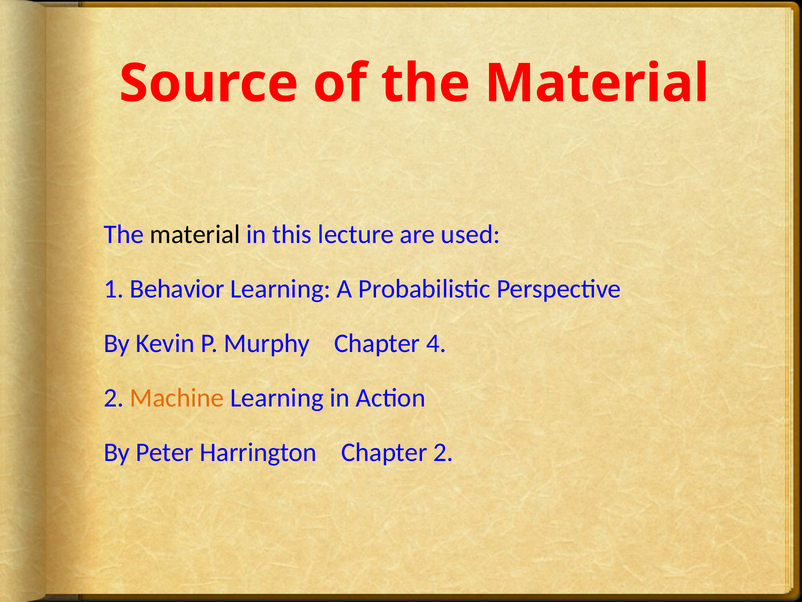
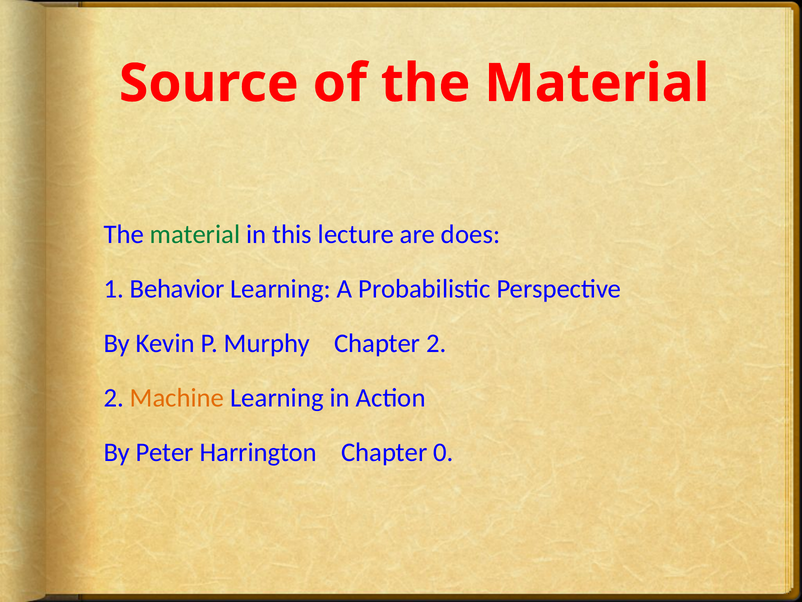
material at (195, 234) colour: black -> green
used: used -> does
Chapter 4: 4 -> 2
Chapter 2: 2 -> 0
